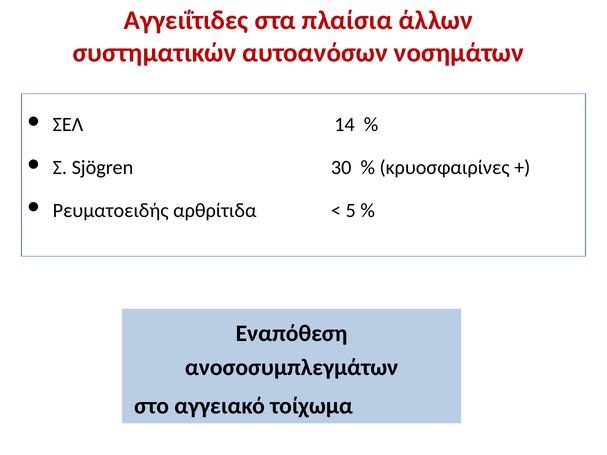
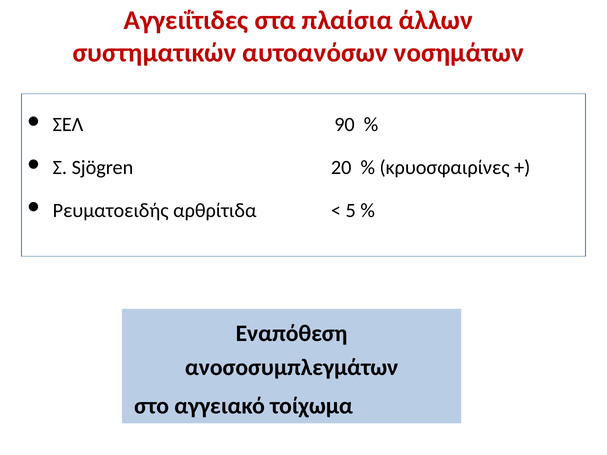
14: 14 -> 90
30: 30 -> 20
